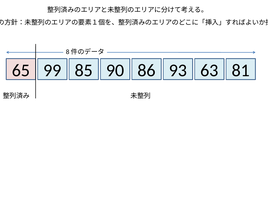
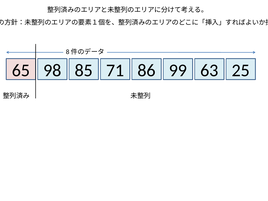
99: 99 -> 98
90: 90 -> 71
93: 93 -> 99
81: 81 -> 25
